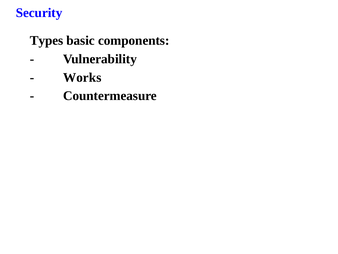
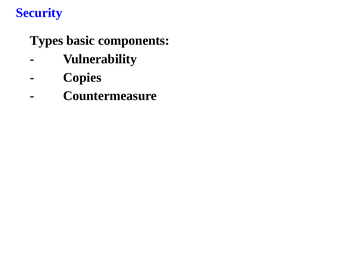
Works: Works -> Copies
